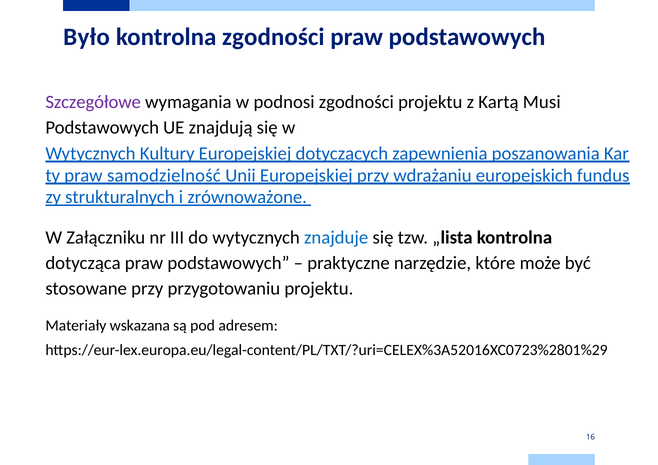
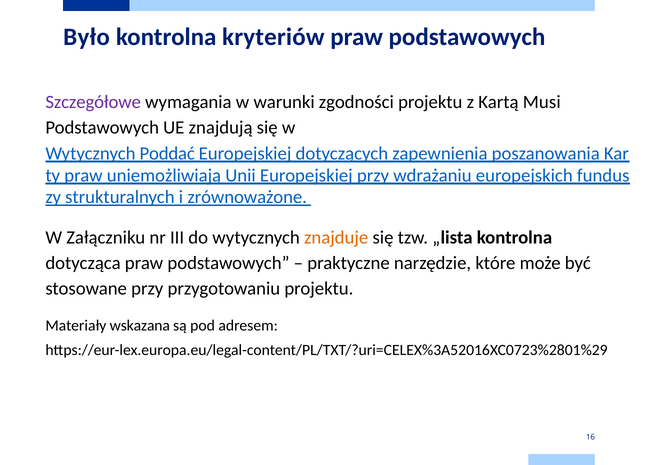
kontrolna zgodności: zgodności -> kryteriów
podnosi: podnosi -> warunki
Kultury: Kultury -> Poddać
samodzielność: samodzielność -> uniemożliwiają
znajduje colour: blue -> orange
